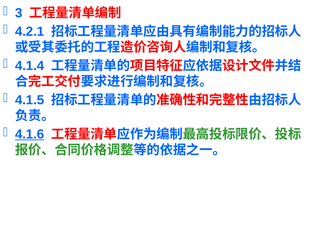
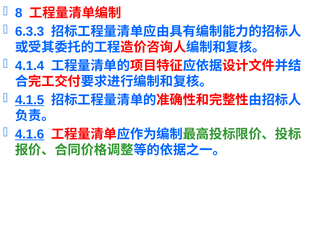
3: 3 -> 8
4.2.1: 4.2.1 -> 6.3.3
4.1.5 underline: none -> present
